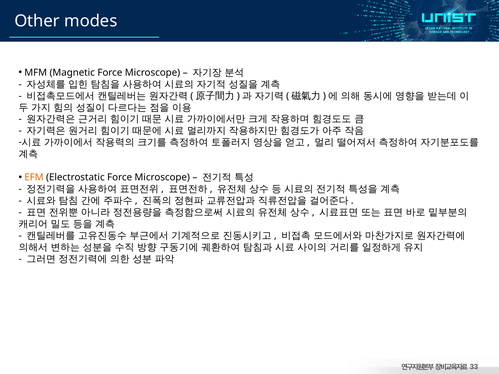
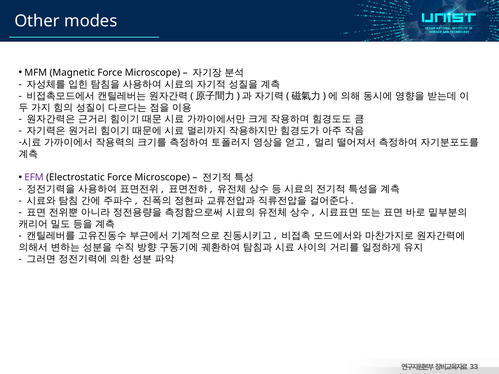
EFM colour: orange -> purple
